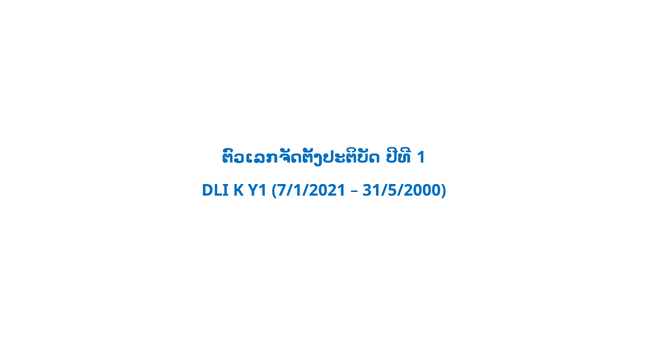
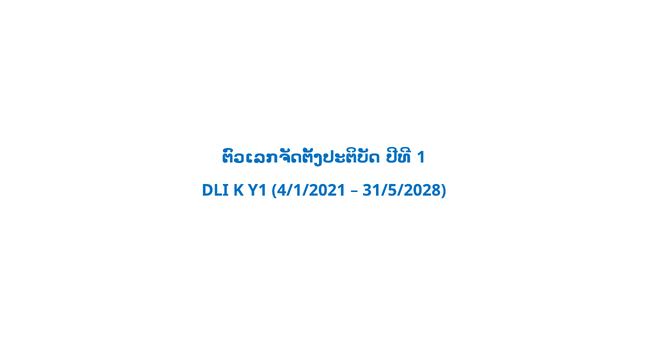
7/1/2021: 7/1/2021 -> 4/1/2021
31/5/2000: 31/5/2000 -> 31/5/2028
